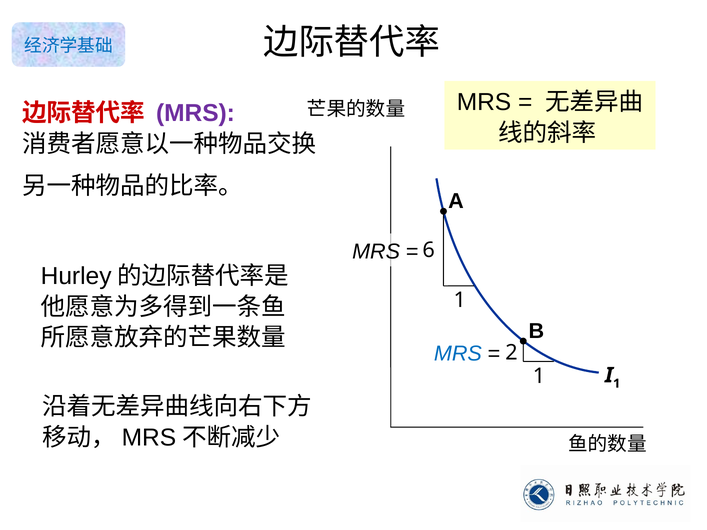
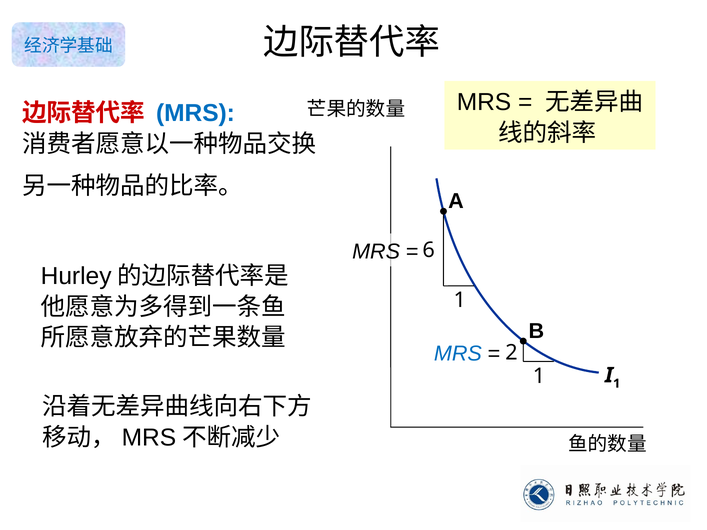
MRS at (195, 113) colour: purple -> blue
